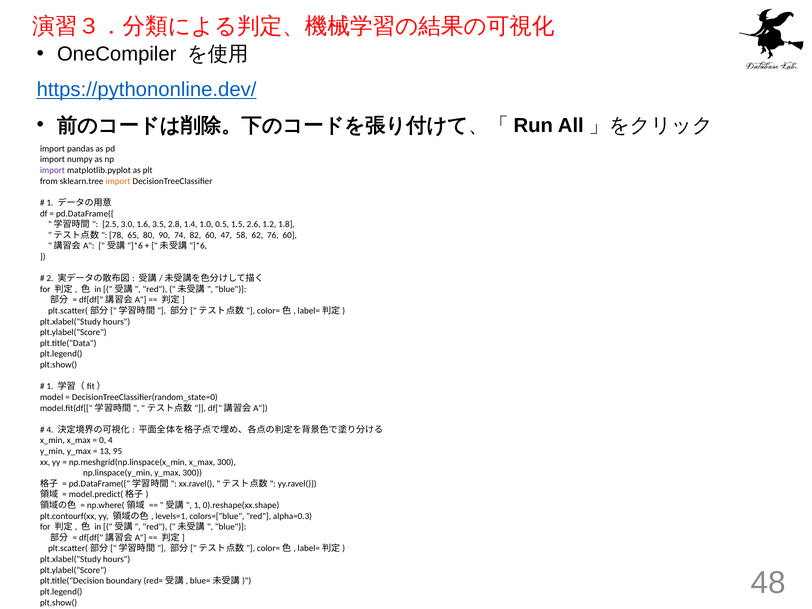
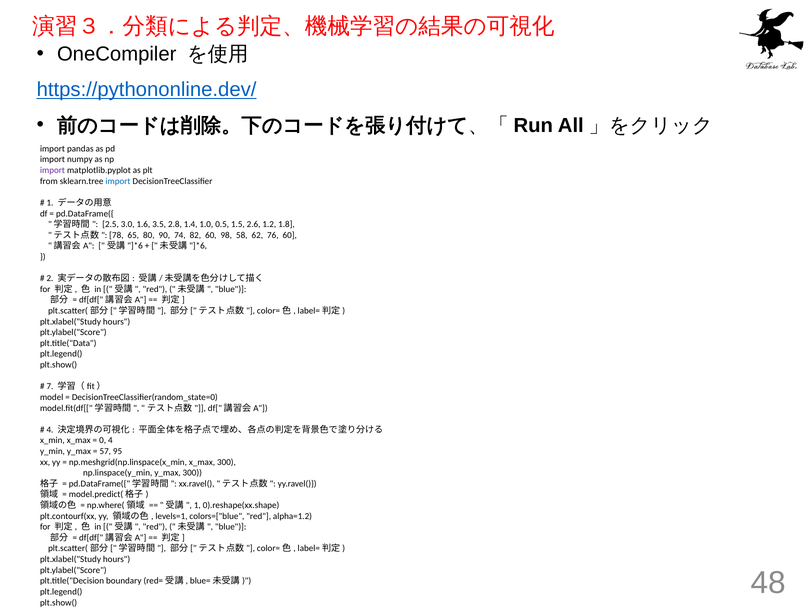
import at (118, 181) colour: orange -> blue
47: 47 -> 98
1 at (50, 386): 1 -> 7
13: 13 -> 57
alpha=0.3: alpha=0.3 -> alpha=1.2
